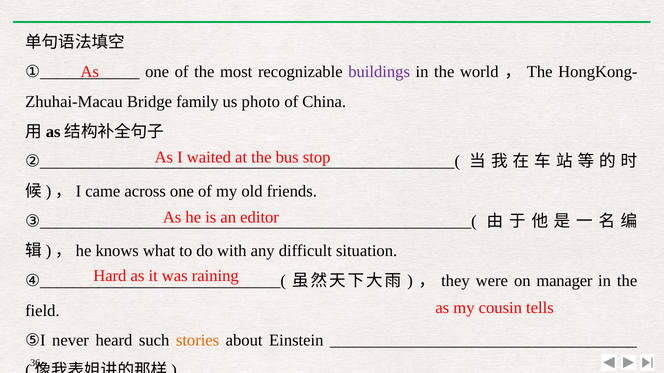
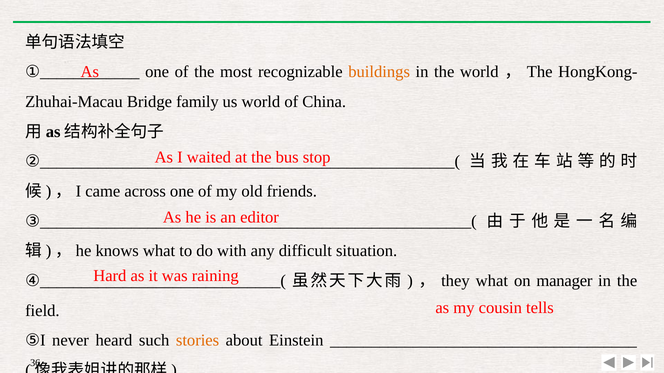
buildings colour: purple -> orange
us photo: photo -> world
were at (492, 281): were -> what
